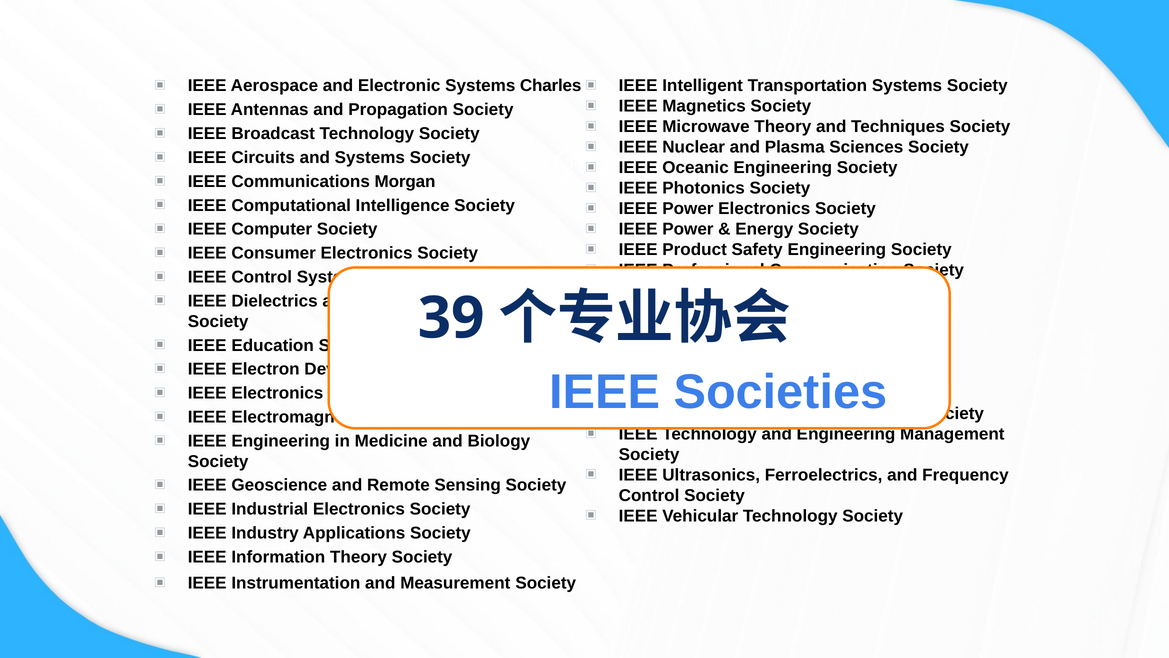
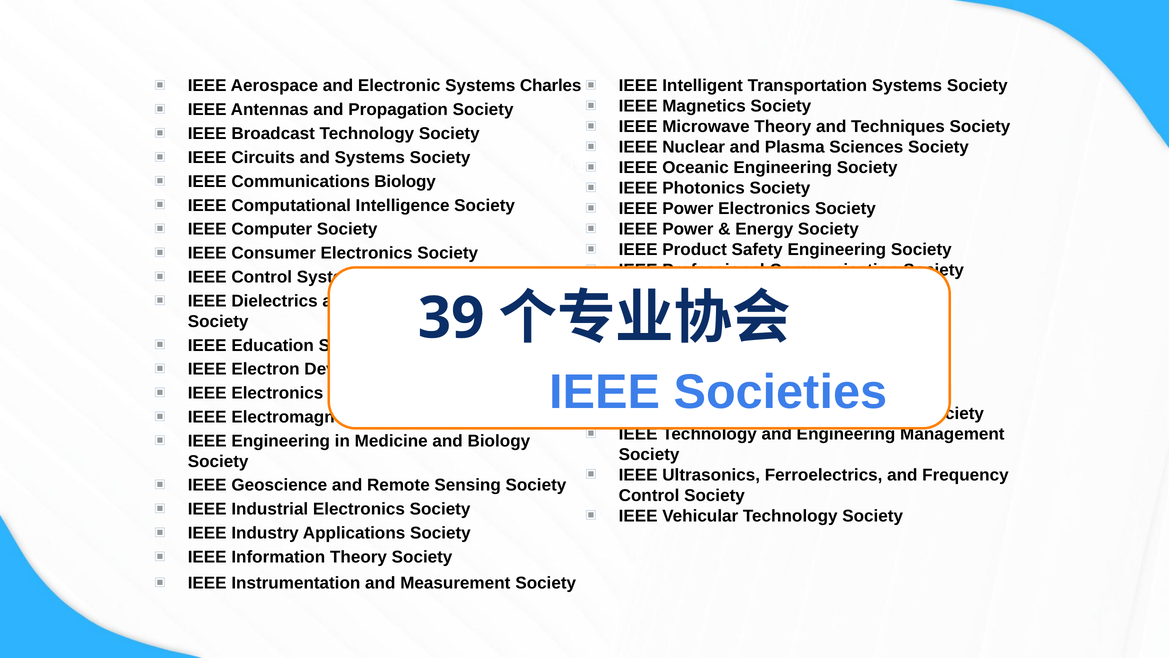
Communications Morgan: Morgan -> Biology
